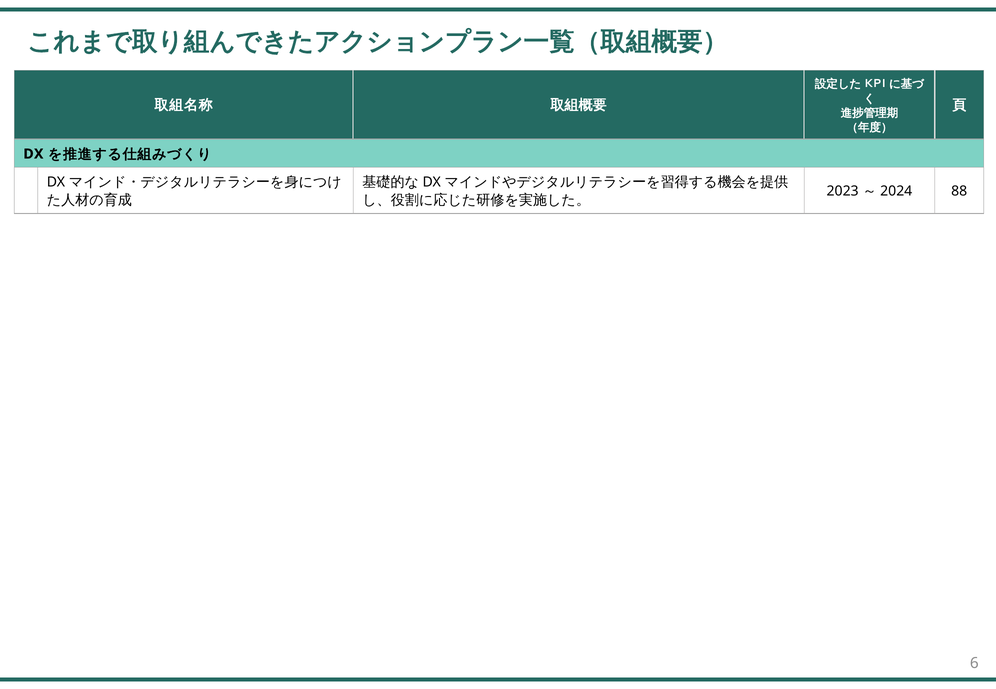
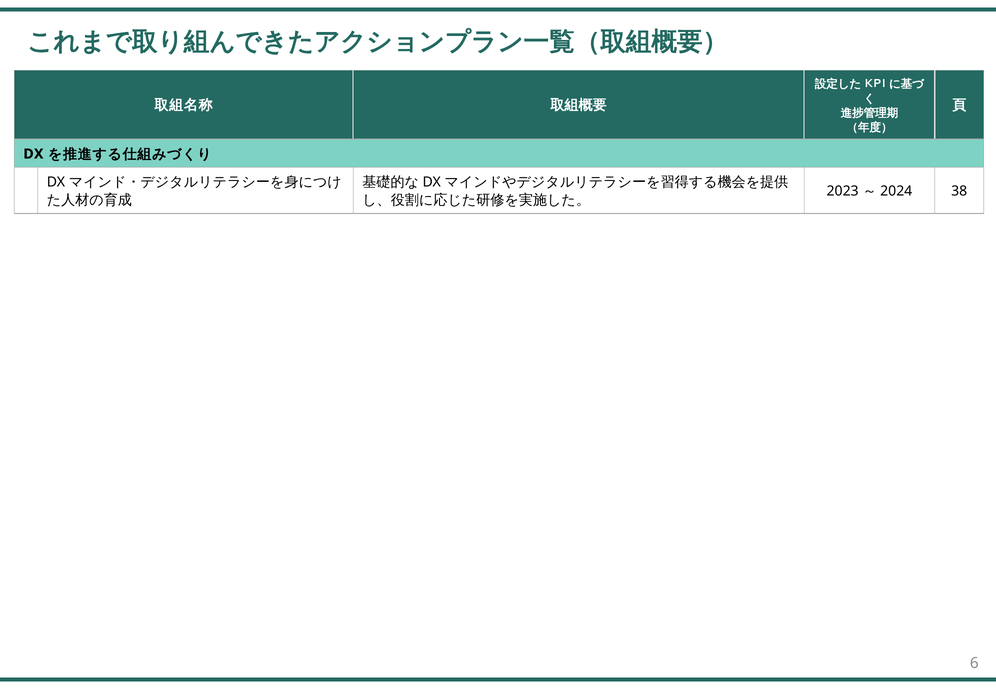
88: 88 -> 38
